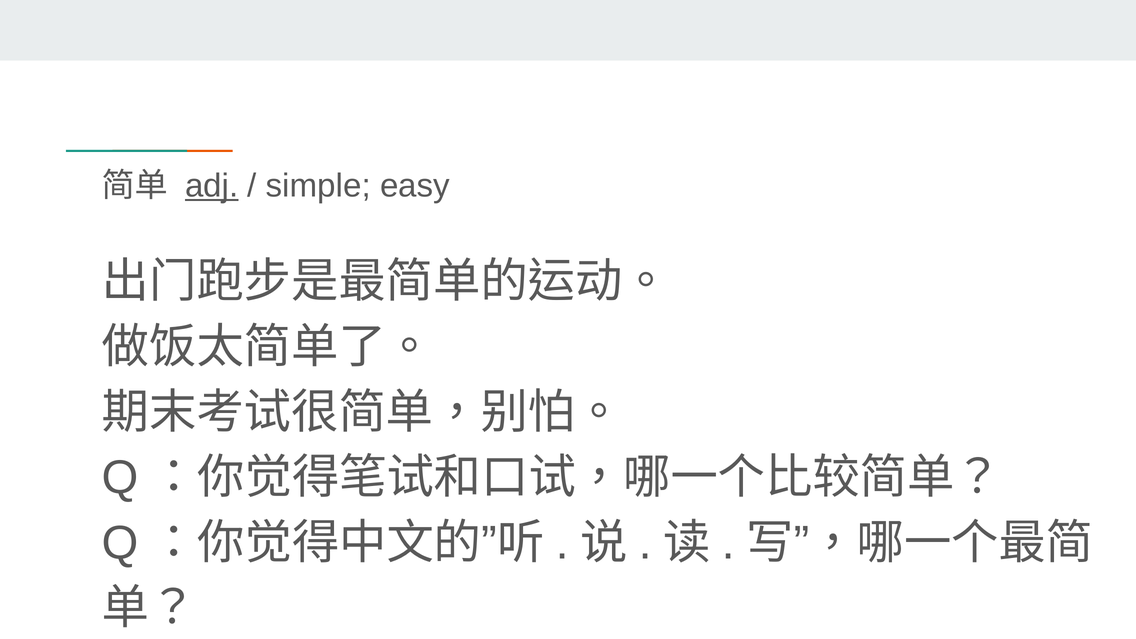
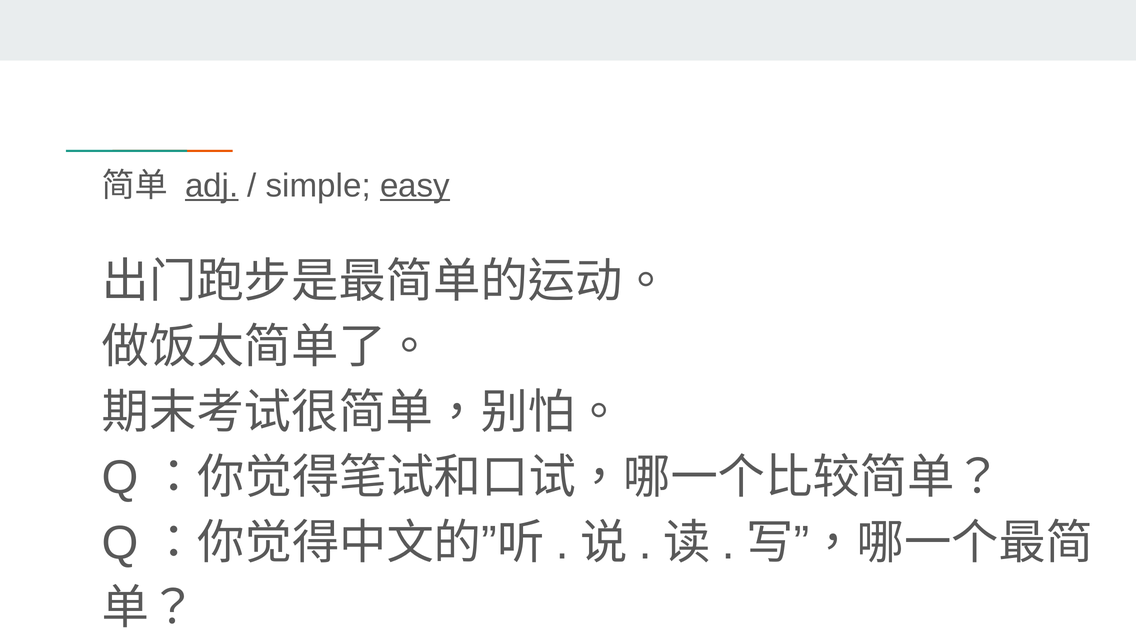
easy underline: none -> present
